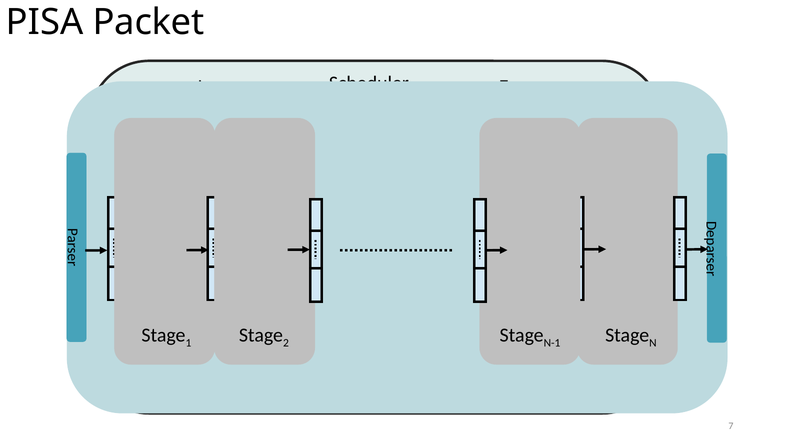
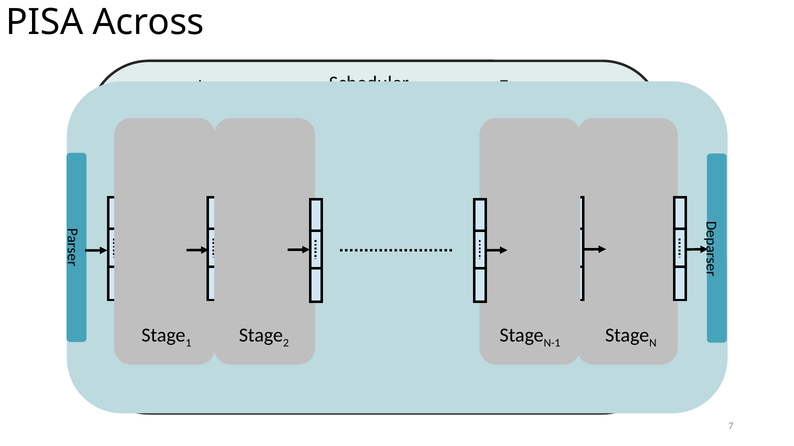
Packet: Packet -> Across
